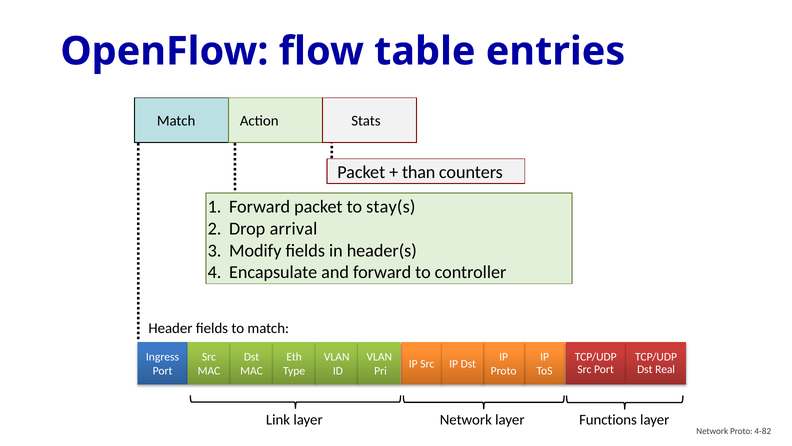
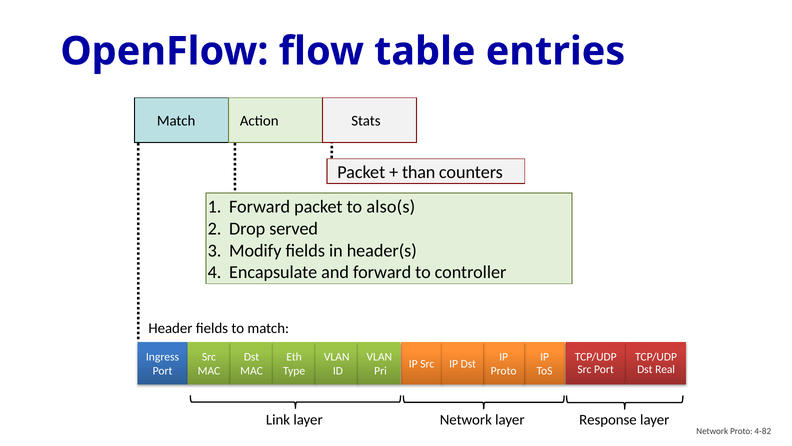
stay(s: stay(s -> also(s
arrival: arrival -> served
Functions: Functions -> Response
